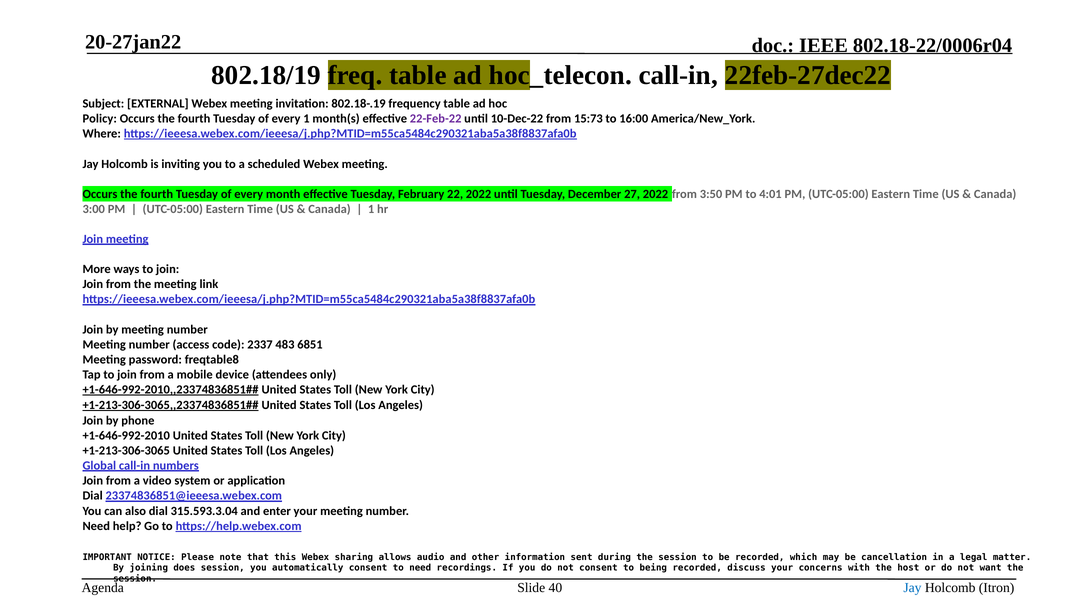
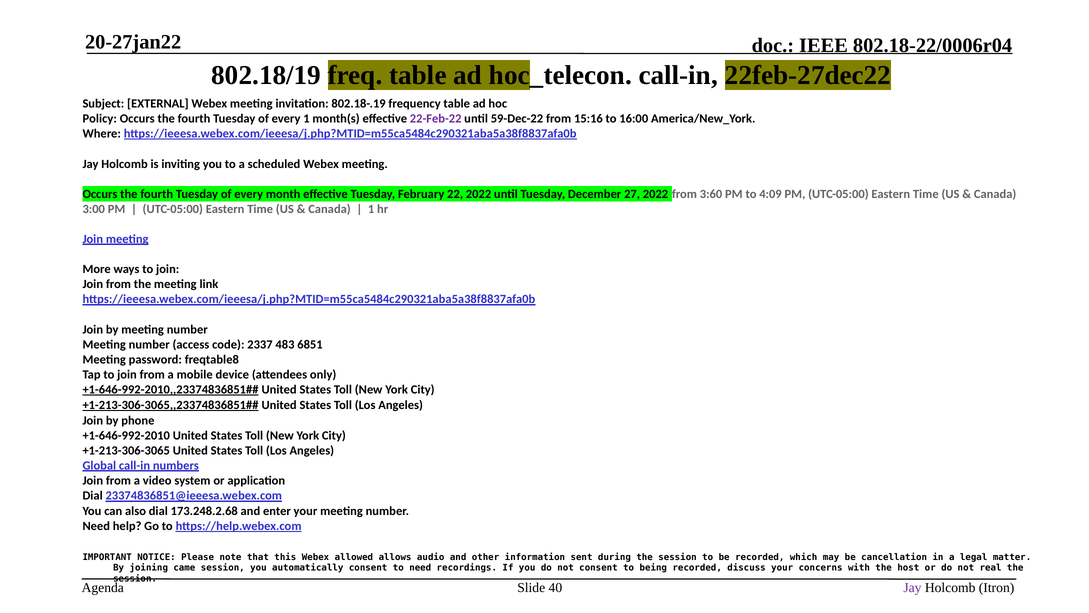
10-Dec-22: 10-Dec-22 -> 59-Dec-22
15:73: 15:73 -> 15:16
3:50: 3:50 -> 3:60
4:01: 4:01 -> 4:09
315.593.3.04: 315.593.3.04 -> 173.248.2.68
sharing: sharing -> allowed
does: does -> came
want: want -> real
Jay at (913, 587) colour: blue -> purple
